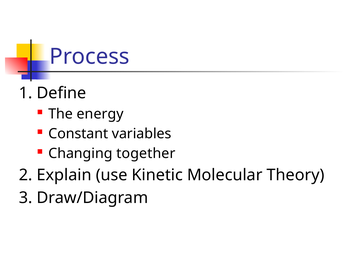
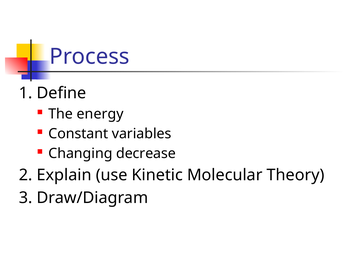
together: together -> decrease
